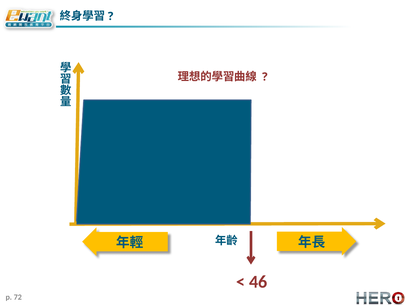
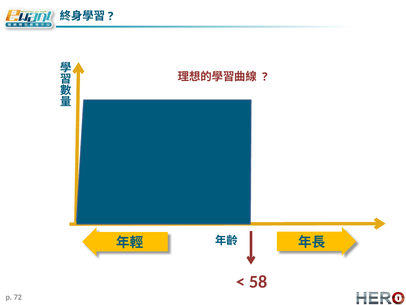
46: 46 -> 58
